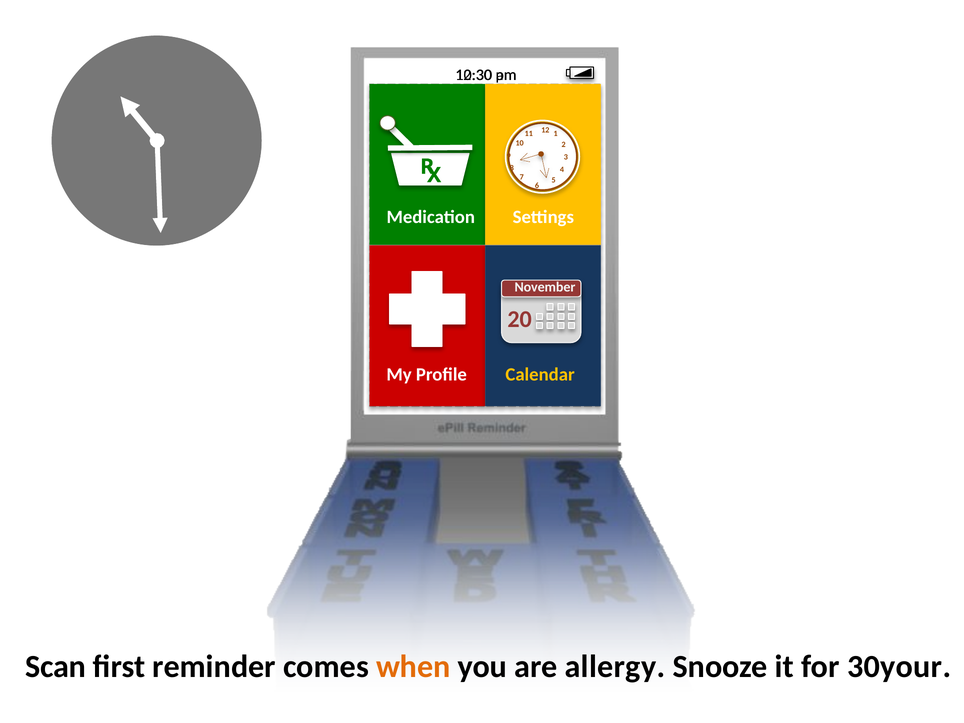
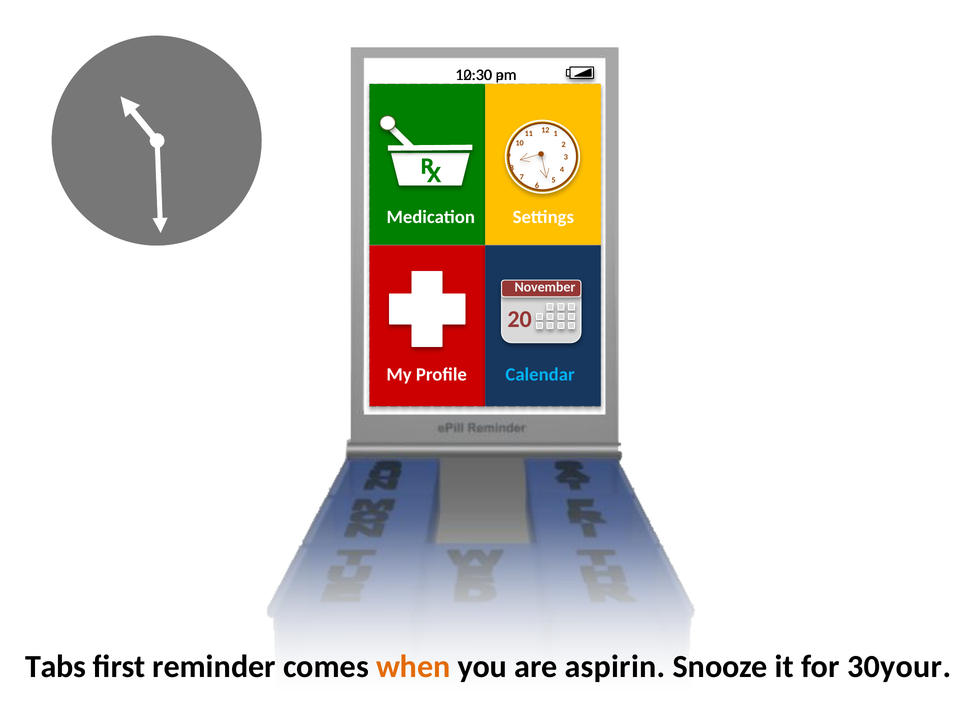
Calendar colour: yellow -> light blue
Scan: Scan -> Tabs
allergy: allergy -> aspirin
